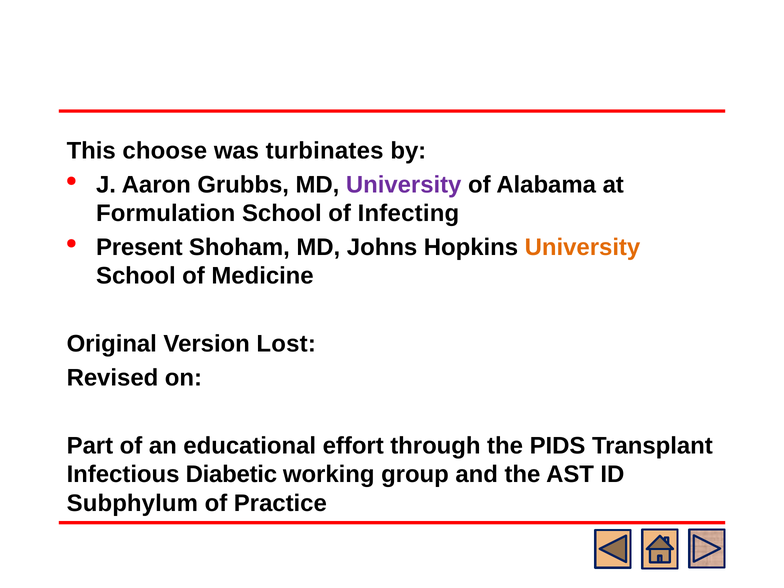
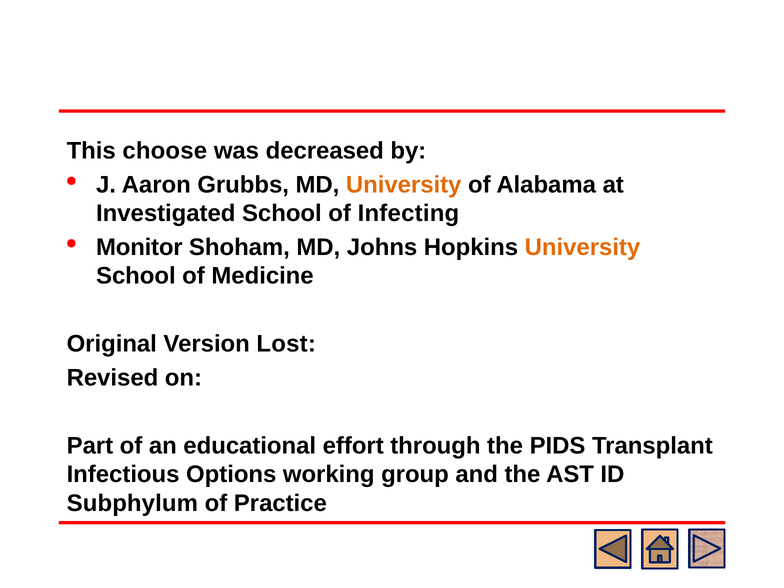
turbinates: turbinates -> decreased
University at (404, 185) colour: purple -> orange
Formulation: Formulation -> Investigated
Present: Present -> Monitor
Diabetic: Diabetic -> Options
